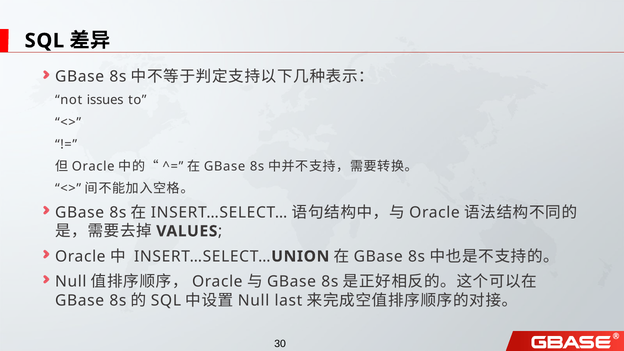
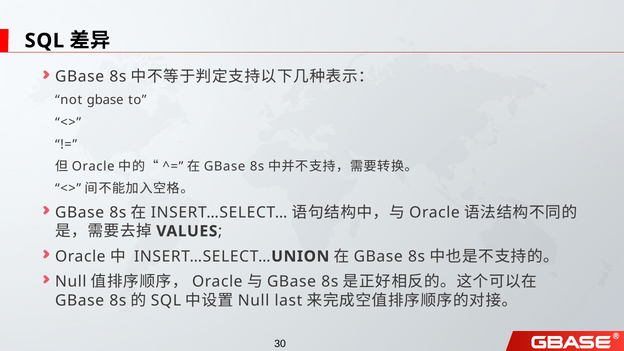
not issues: issues -> gbase
